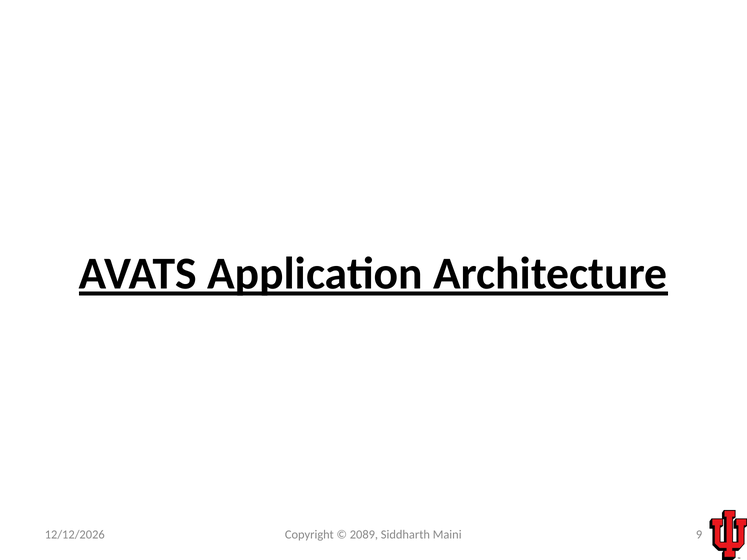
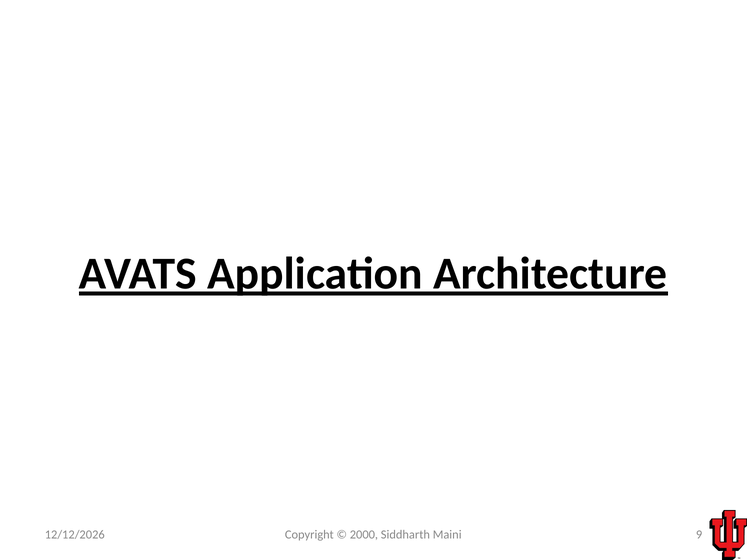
2089: 2089 -> 2000
